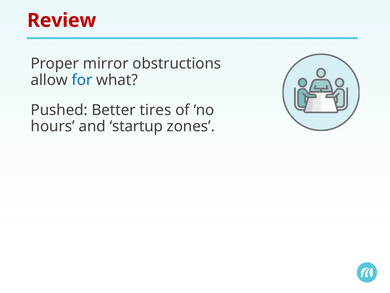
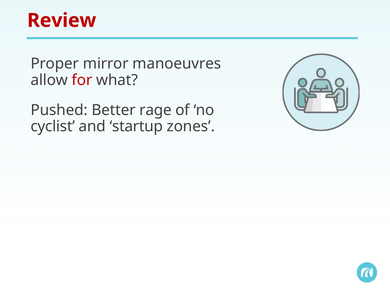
obstructions: obstructions -> manoeuvres
for colour: blue -> red
tires: tires -> rage
hours: hours -> cyclist
